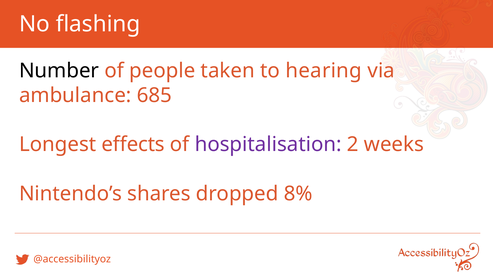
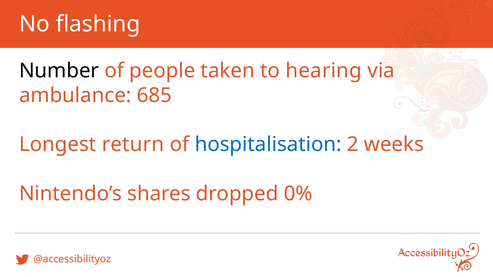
effects: effects -> return
hospitalisation colour: purple -> blue
8%: 8% -> 0%
